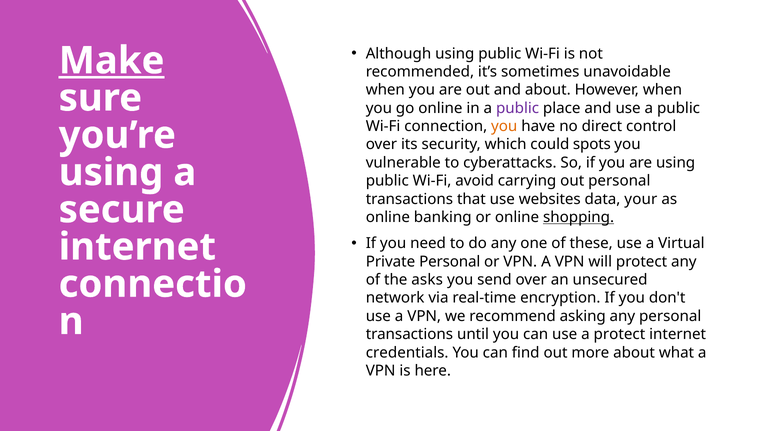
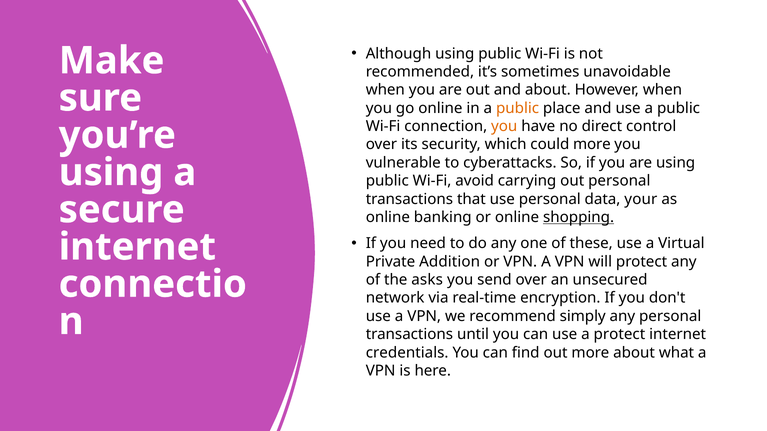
Make underline: present -> none
public at (518, 108) colour: purple -> orange
could spots: spots -> more
use websites: websites -> personal
Private Personal: Personal -> Addition
asking: asking -> simply
